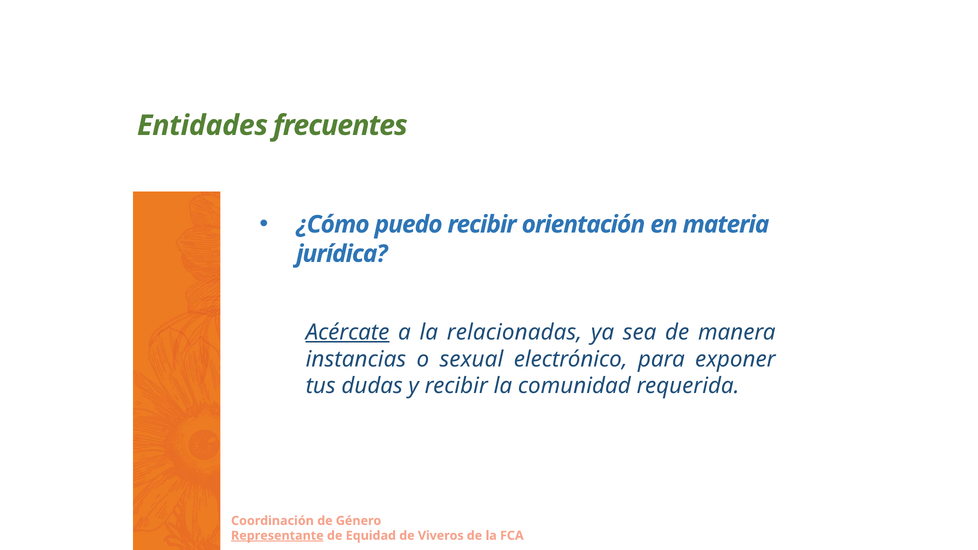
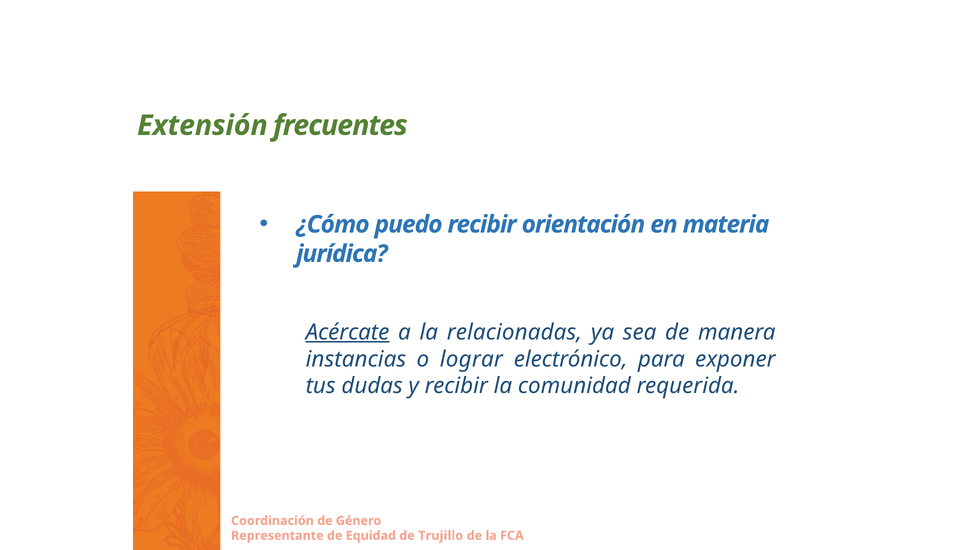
Entidades: Entidades -> Extensión
sexual: sexual -> lograr
Representante underline: present -> none
Viveros: Viveros -> Trujillo
